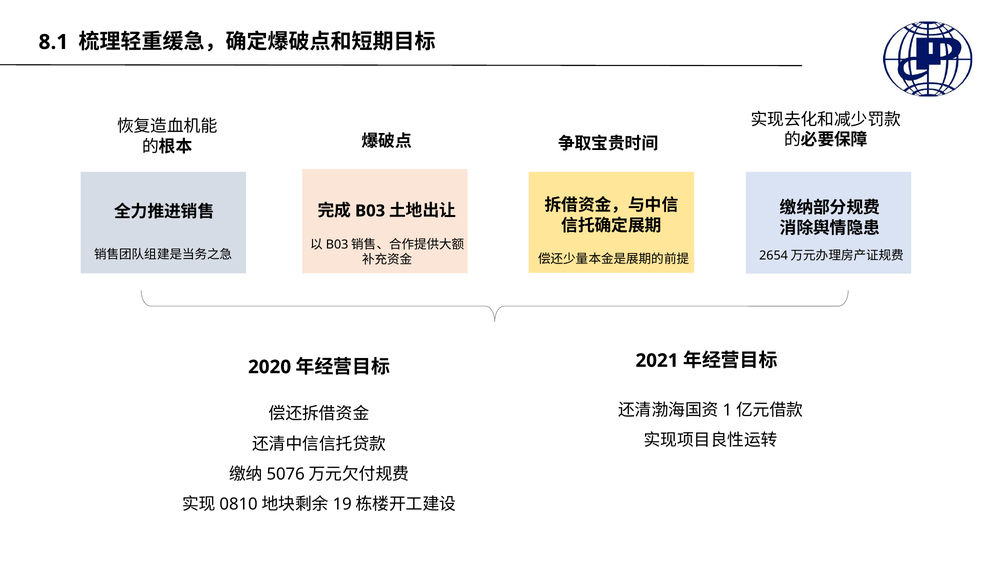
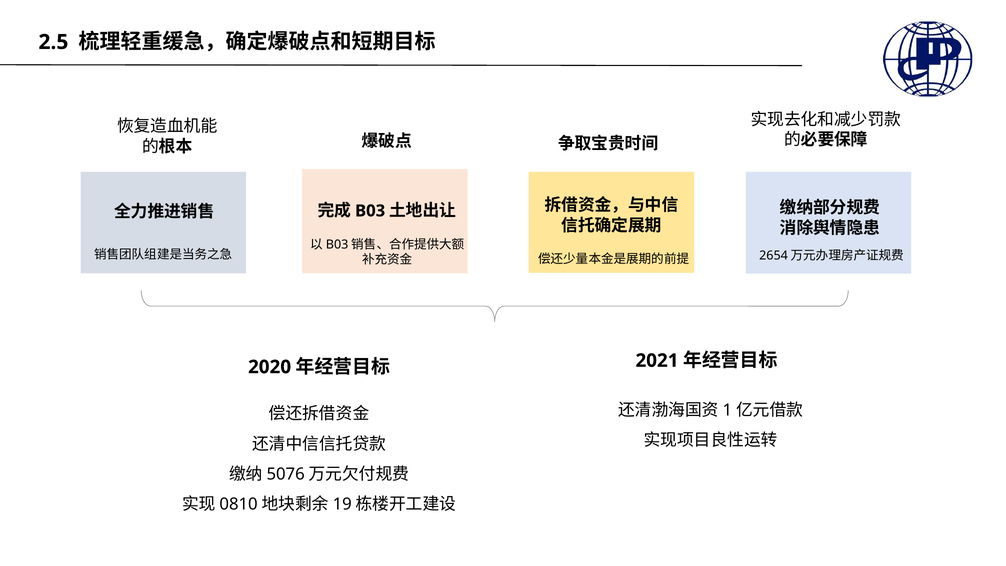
8.1: 8.1 -> 2.5
